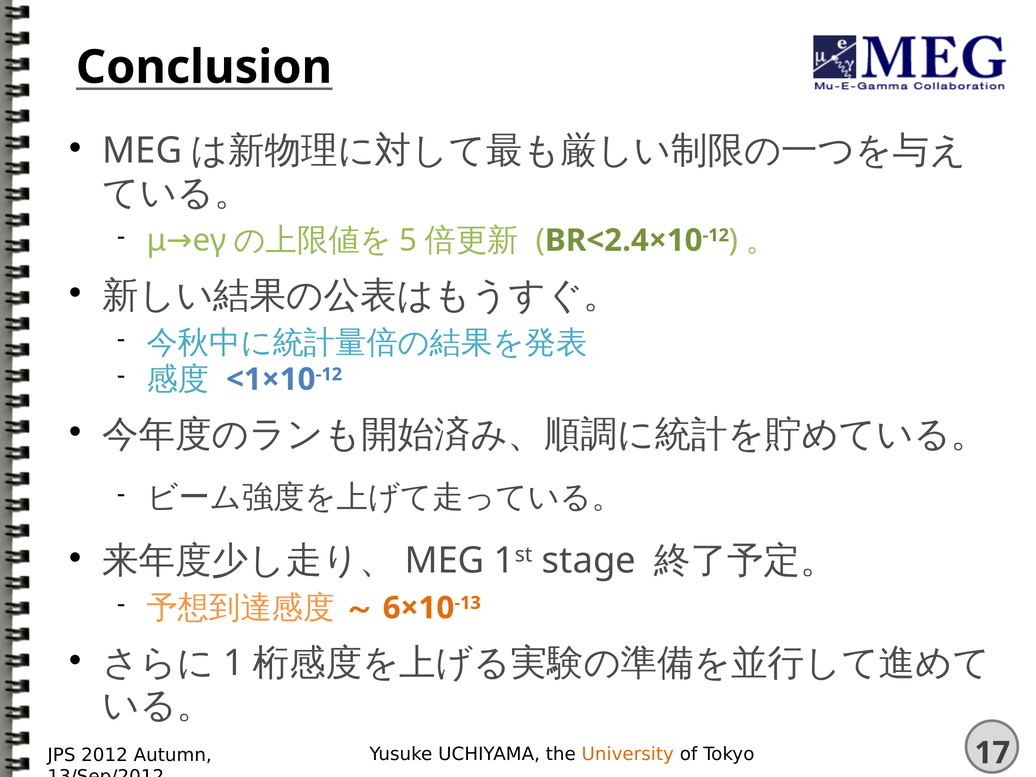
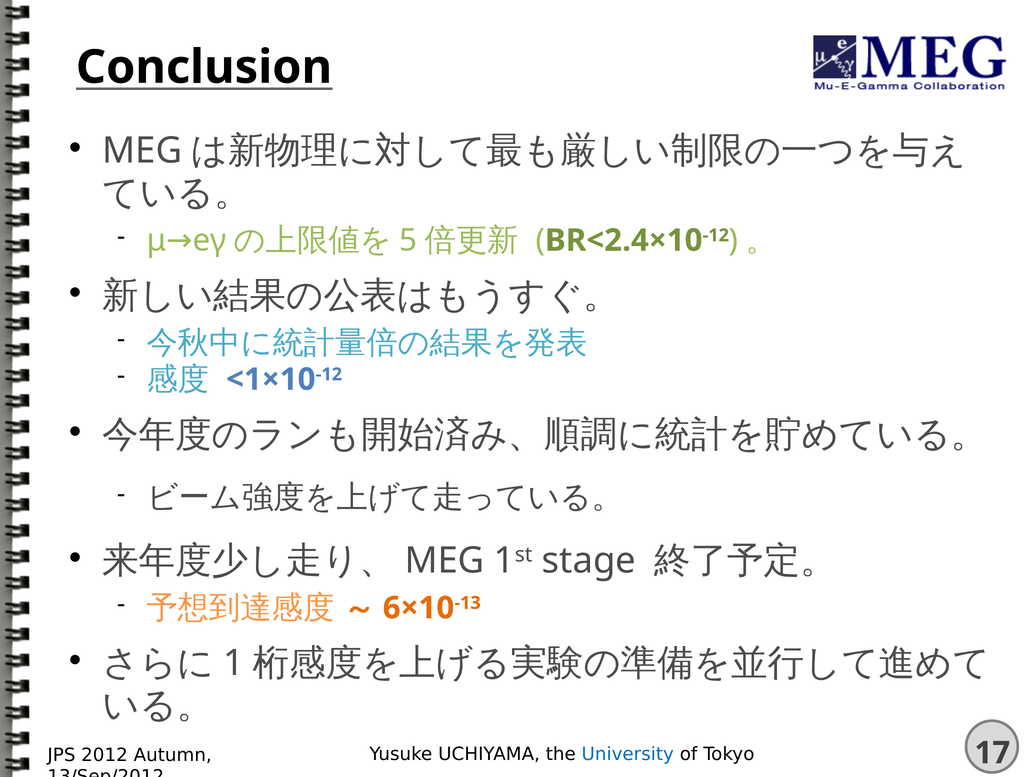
University colour: orange -> blue
